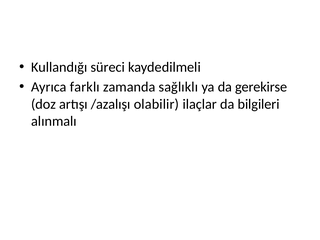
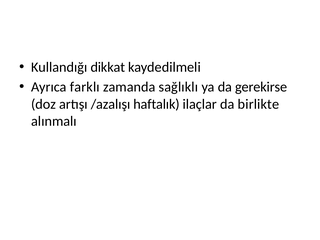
süreci: süreci -> dikkat
olabilir: olabilir -> haftalık
bilgileri: bilgileri -> birlikte
